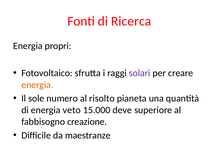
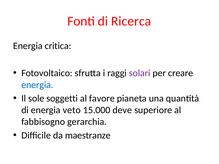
propri: propri -> critica
energia at (37, 85) colour: orange -> blue
numero: numero -> soggetti
risolto: risolto -> favore
creazione: creazione -> gerarchia
